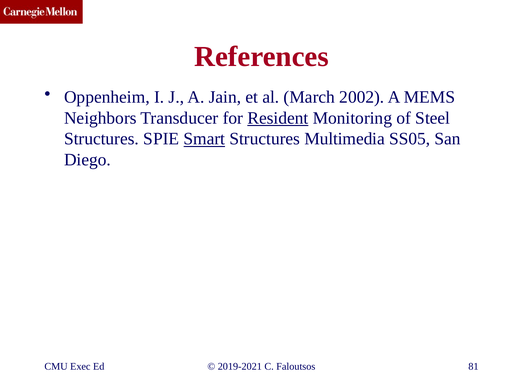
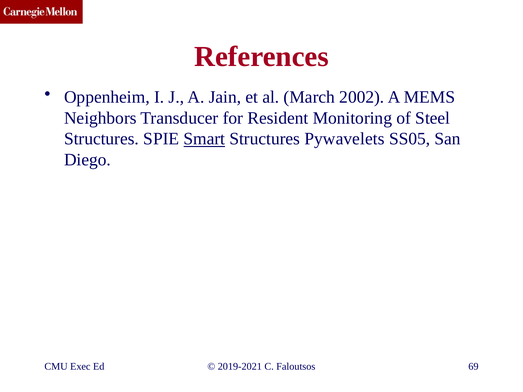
Resident underline: present -> none
Multimedia: Multimedia -> Pywavelets
81: 81 -> 69
